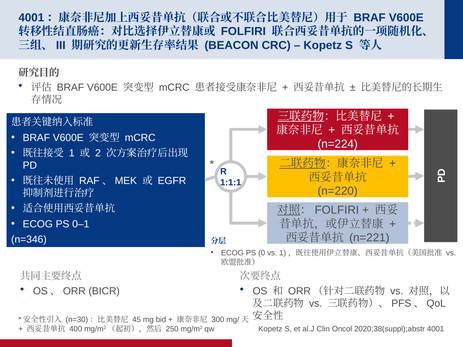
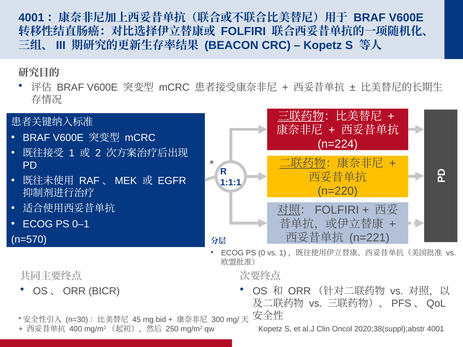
n=346: n=346 -> n=570
